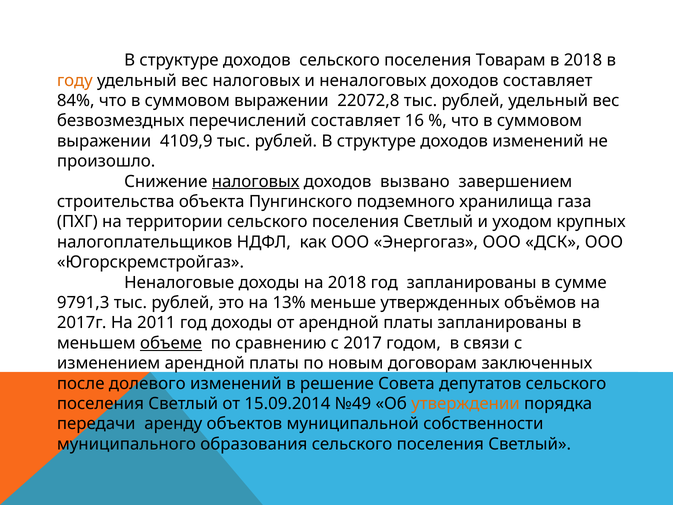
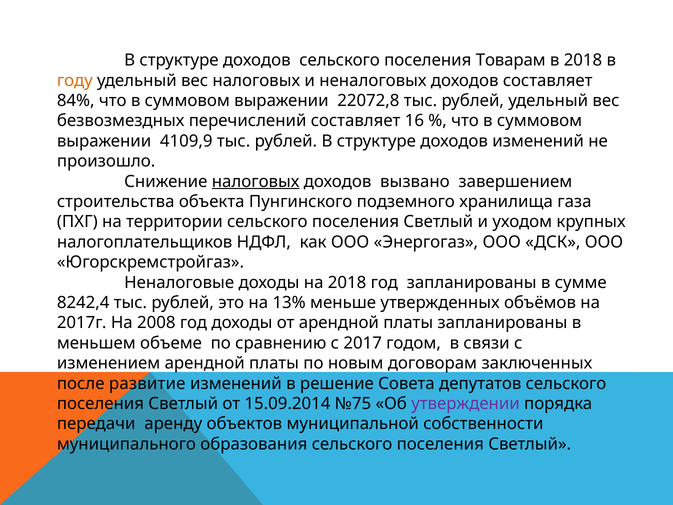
9791,3: 9791,3 -> 8242,4
2011: 2011 -> 2008
объеме underline: present -> none
долевого: долевого -> развитие
№49: №49 -> №75
утверждении colour: orange -> purple
